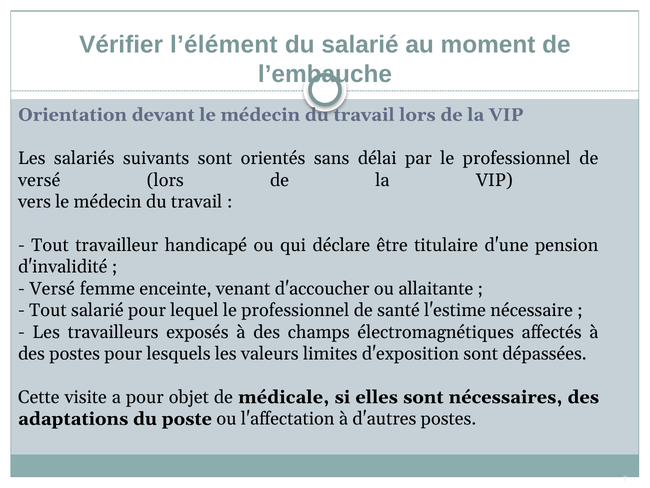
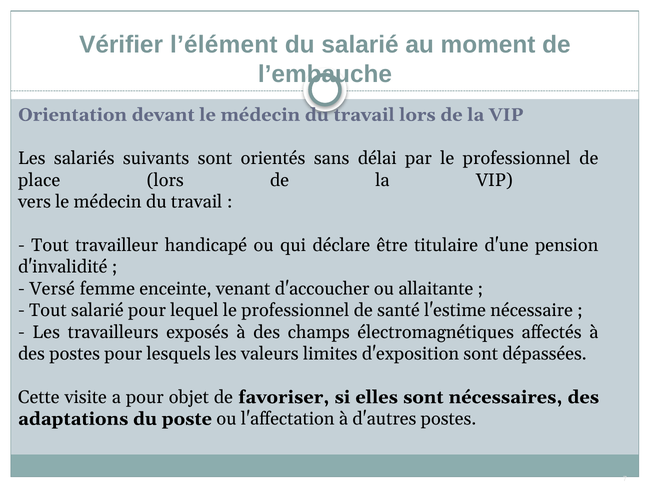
versé at (39, 180): versé -> place
médicale: médicale -> favoriser
